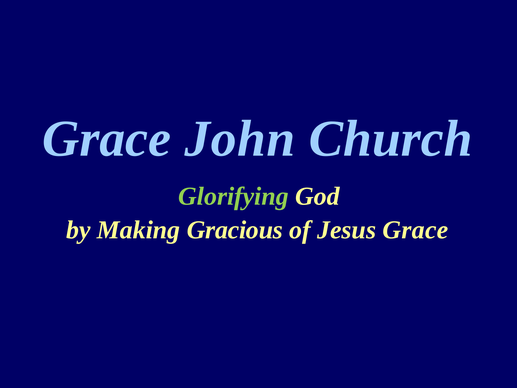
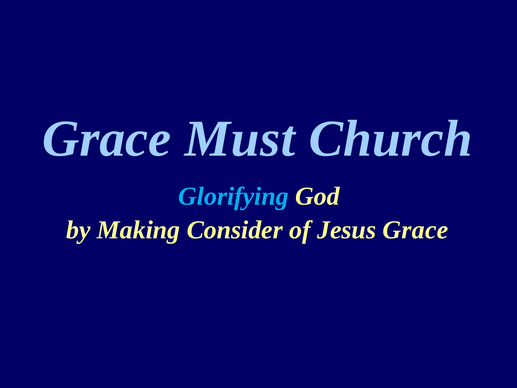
John: John -> Must
Glorifying colour: light green -> light blue
Gracious: Gracious -> Consider
